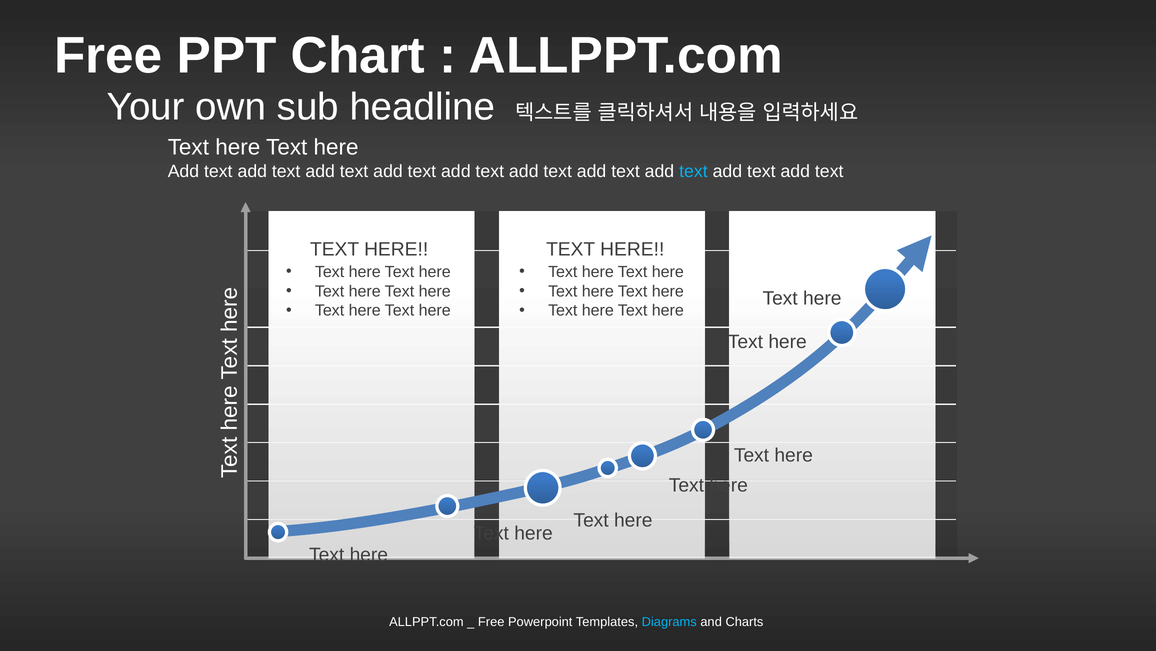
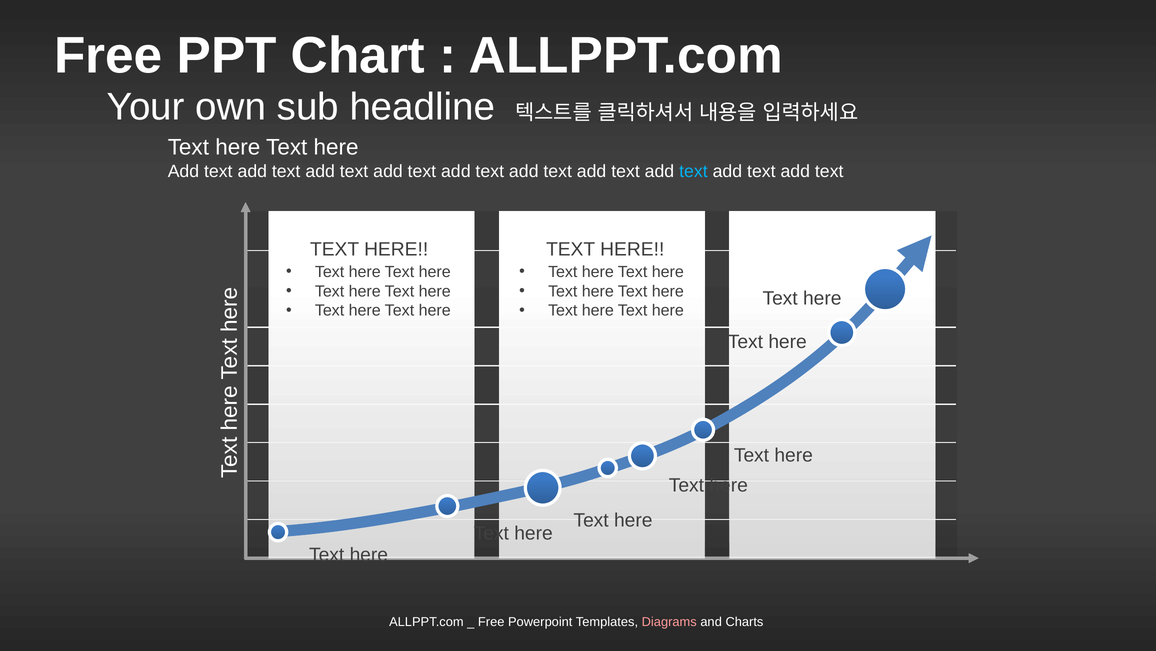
Diagrams colour: light blue -> pink
